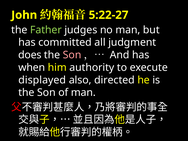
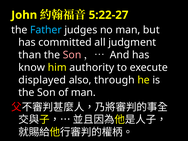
Father colour: light green -> light blue
does: does -> than
when: when -> know
directed: directed -> through
